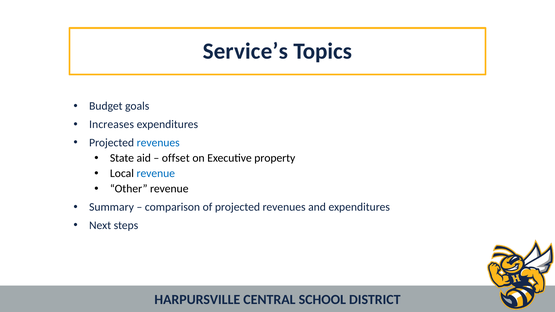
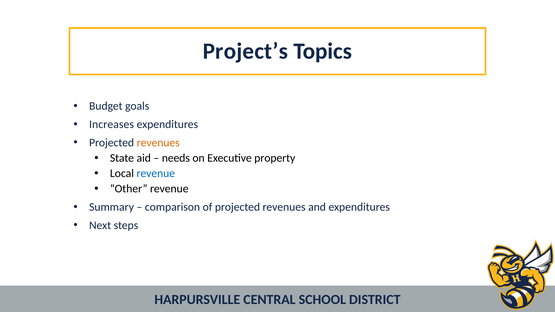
Service’s: Service’s -> Project’s
revenues at (158, 143) colour: blue -> orange
offset: offset -> needs
